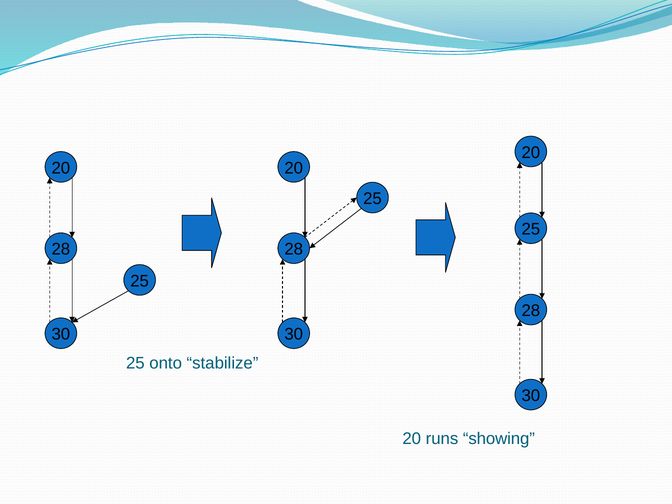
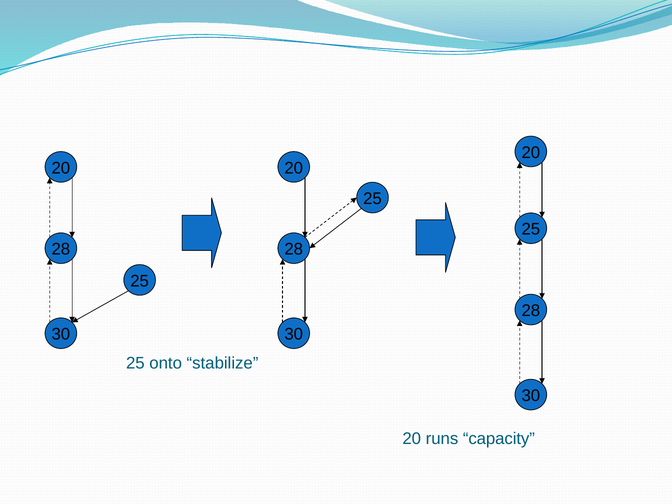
showing: showing -> capacity
